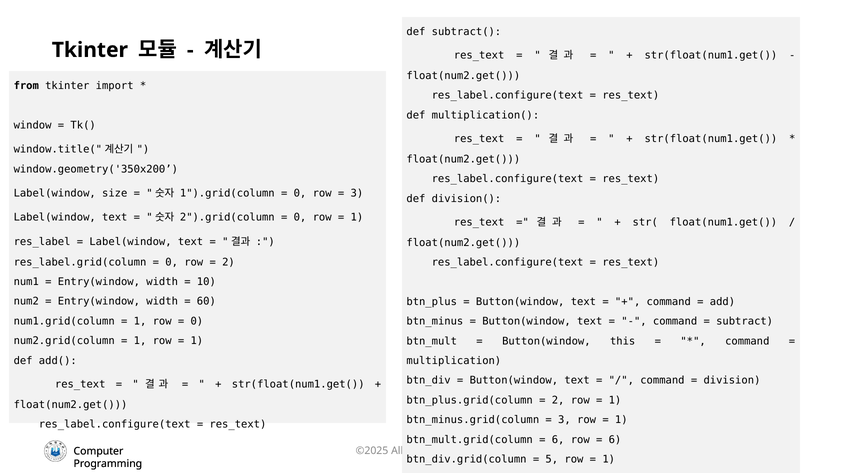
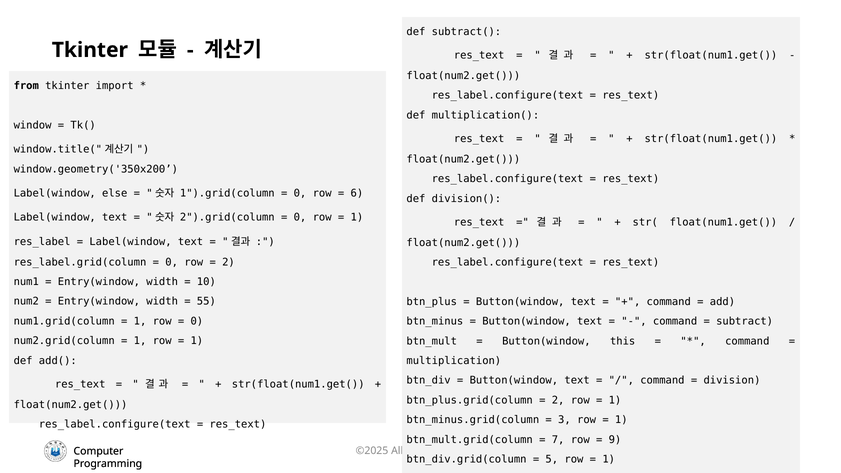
size: size -> else
3 at (357, 193): 3 -> 6
60: 60 -> 55
6 at (558, 440): 6 -> 7
6 at (615, 440): 6 -> 9
